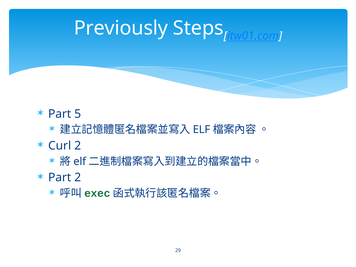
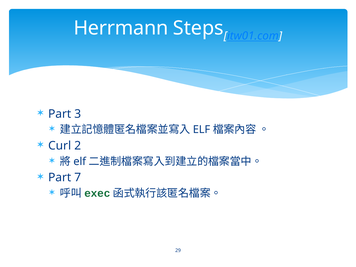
Previously: Previously -> Herrmann
5: 5 -> 3
Part 2: 2 -> 7
